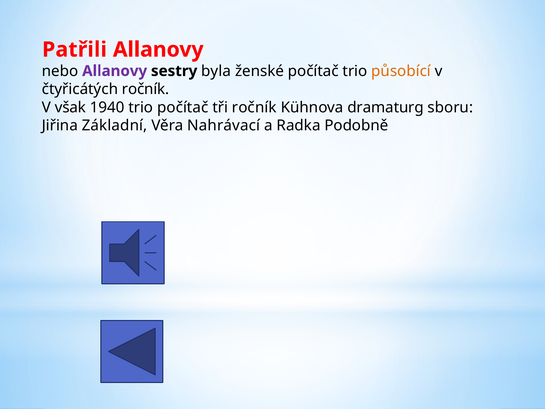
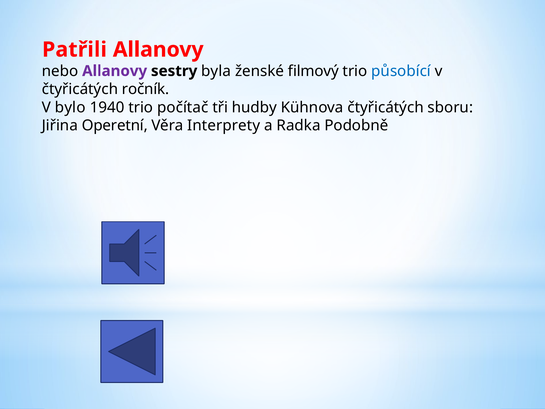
ženské počítač: počítač -> filmový
působící colour: orange -> blue
však: však -> bylo
tři ročník: ročník -> hudby
Kühnova dramaturg: dramaturg -> čtyřicátých
Základní: Základní -> Operetní
Nahrávací: Nahrávací -> Interprety
